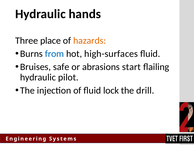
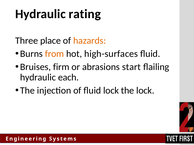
hands: hands -> rating
from colour: blue -> orange
safe: safe -> firm
pilot: pilot -> each
the drill: drill -> lock
